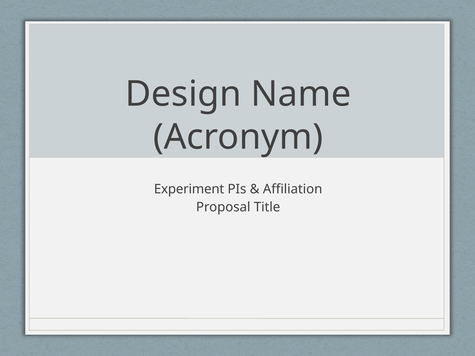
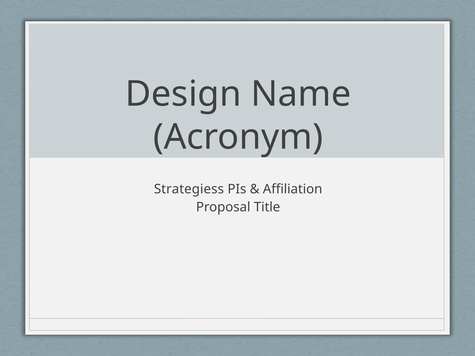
Experiment: Experiment -> Strategiess
